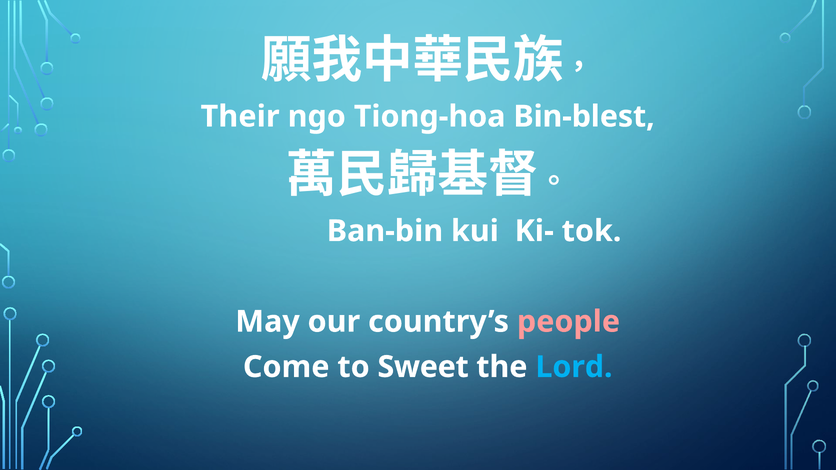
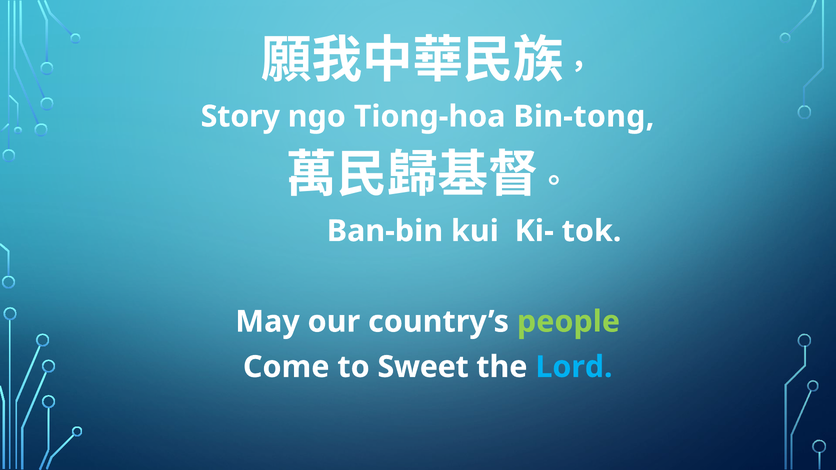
Their: Their -> Story
Bin-blest: Bin-blest -> Bin-tong
people colour: pink -> light green
